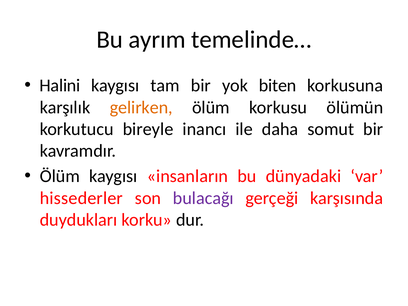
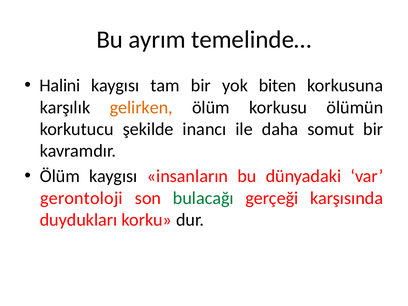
bireyle: bireyle -> şekilde
hissederler: hissederler -> gerontoloji
bulacağı colour: purple -> green
